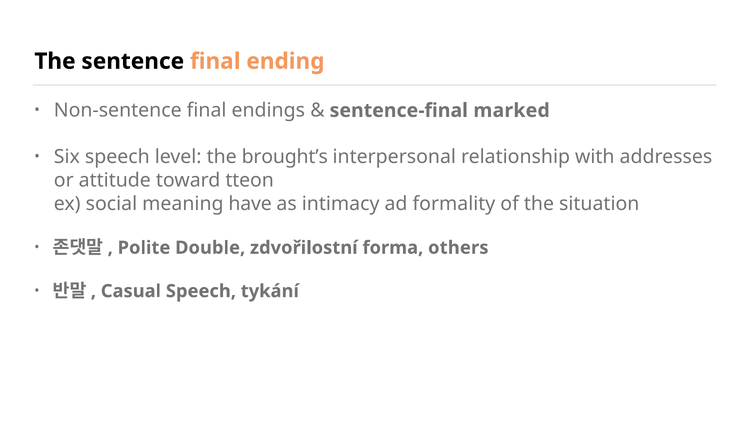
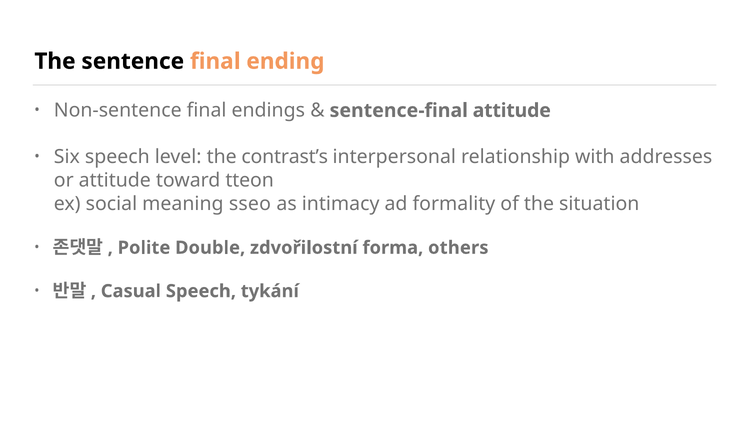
sentence-final marked: marked -> attitude
brought’s: brought’s -> contrast’s
have: have -> sseo
